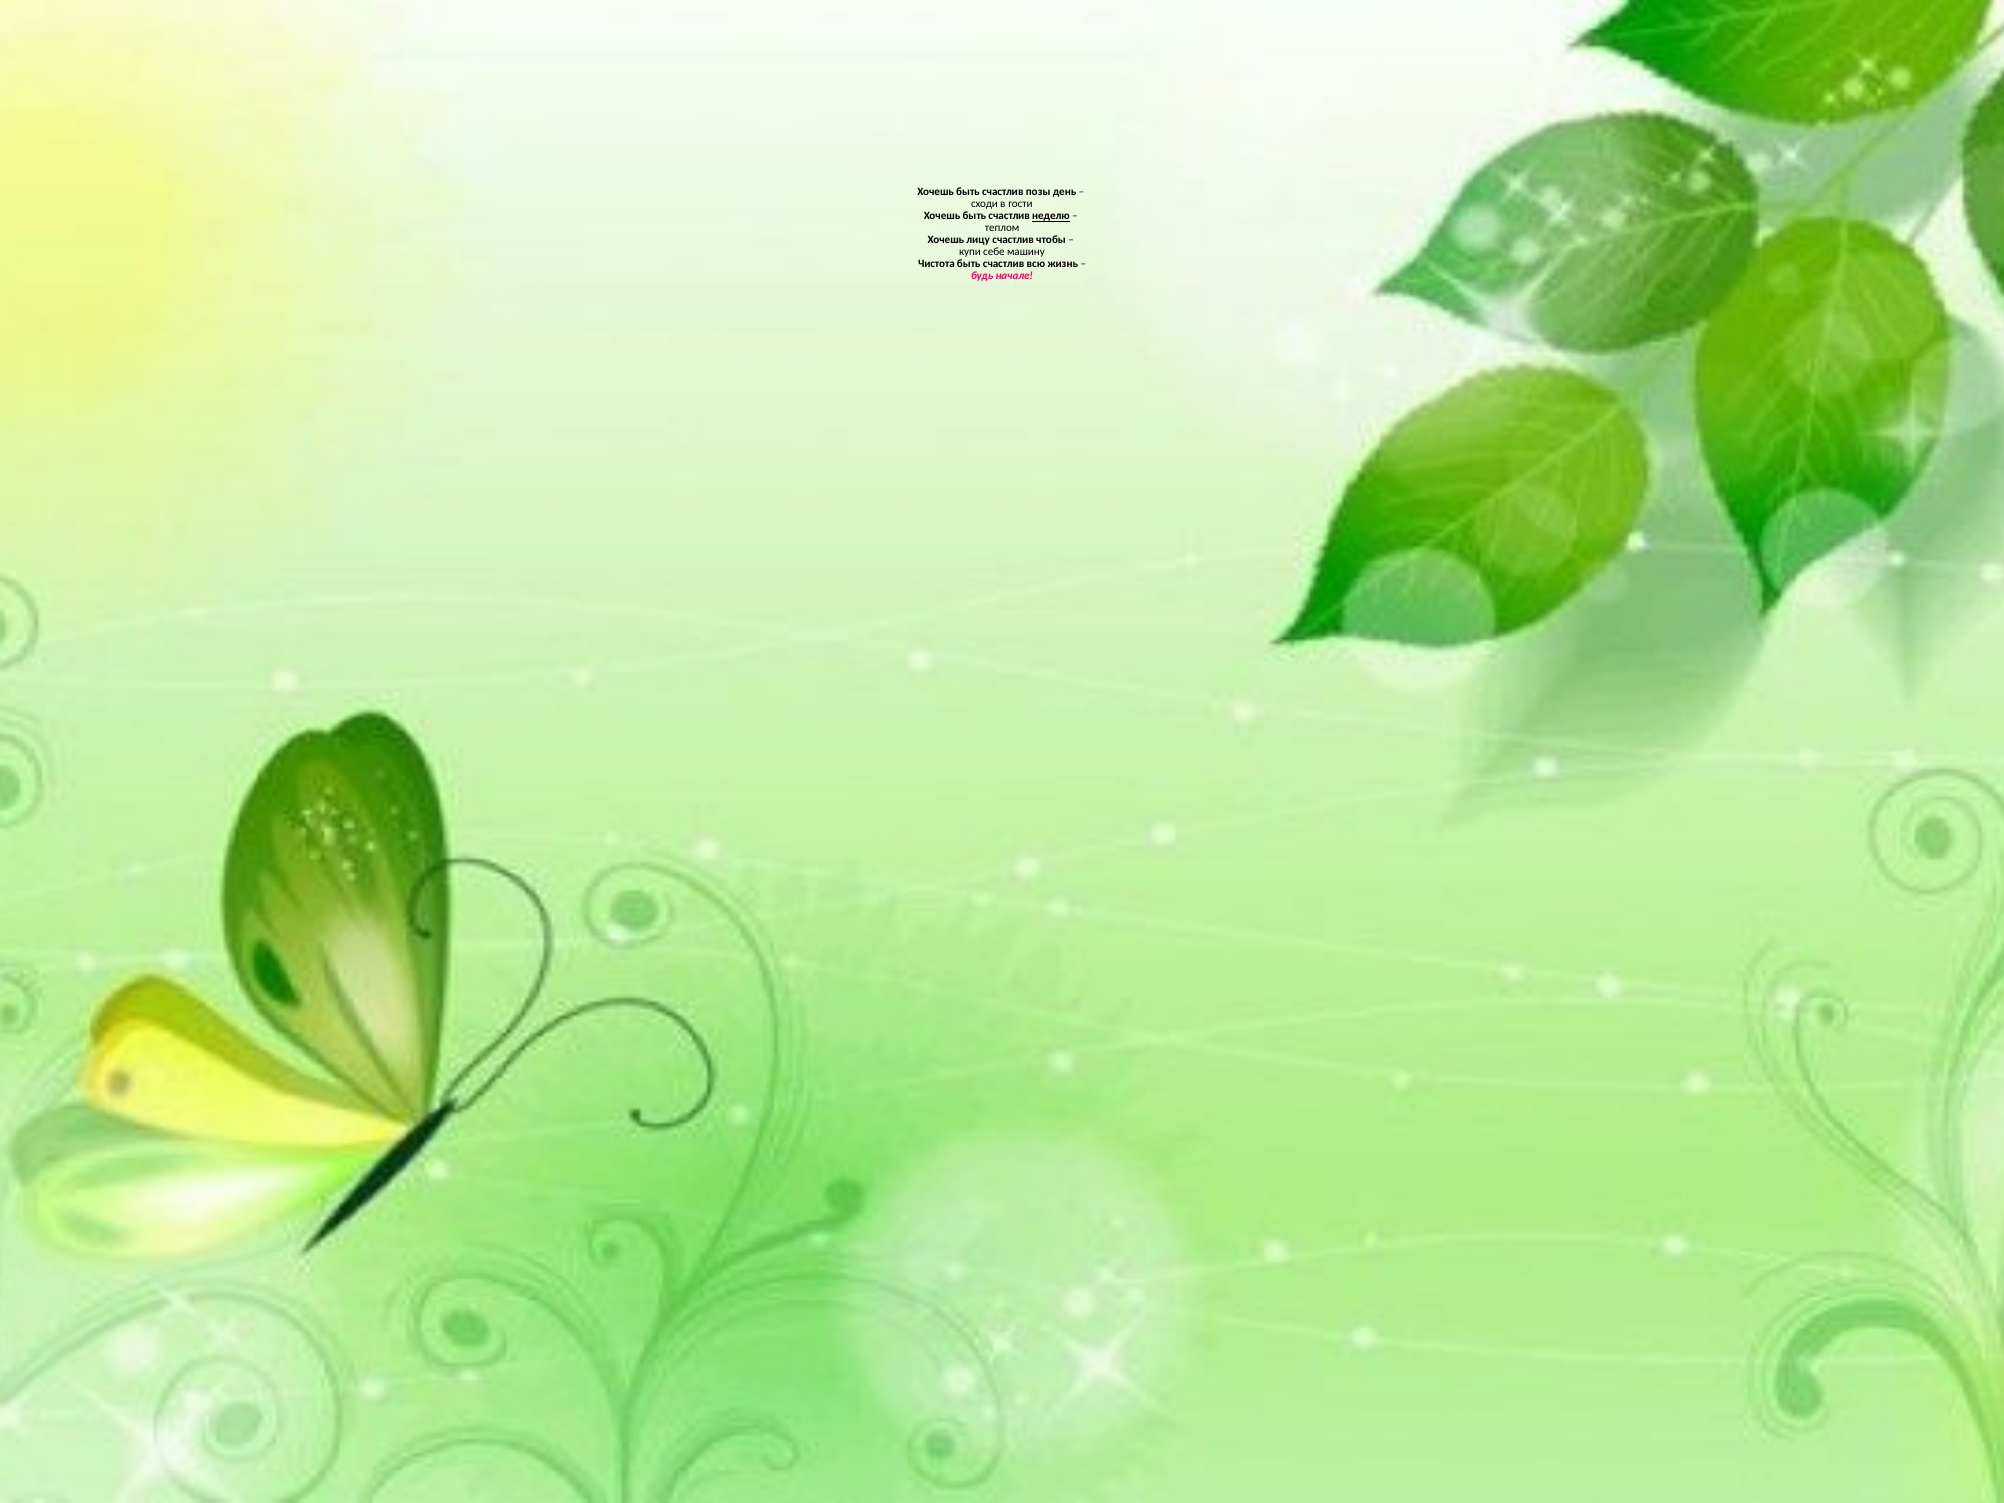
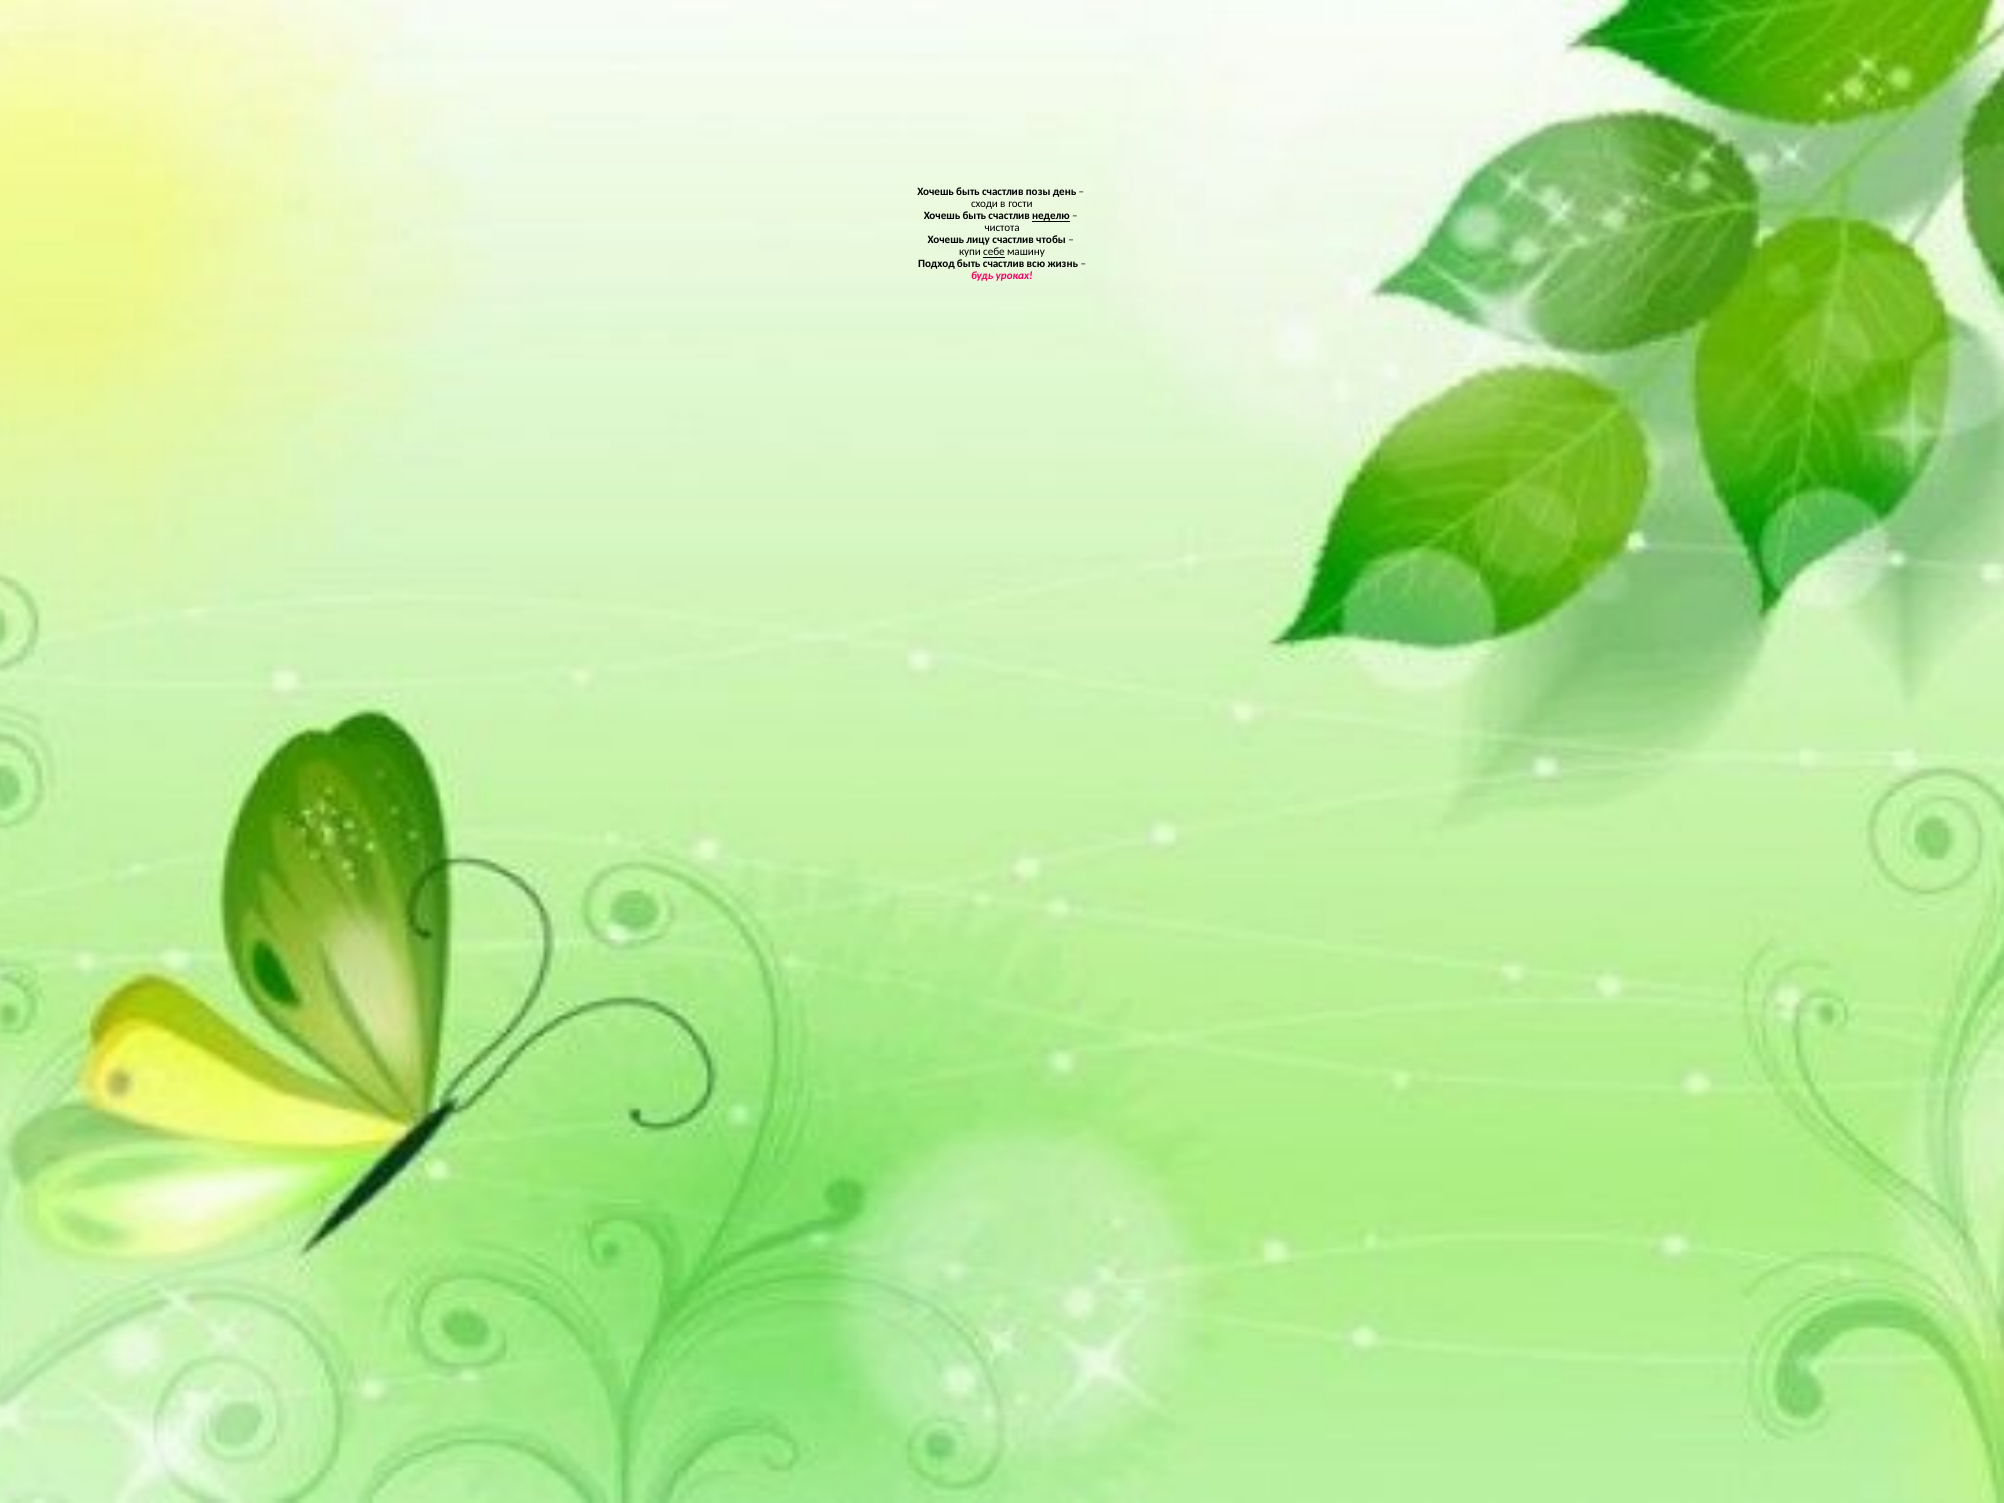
теплом: теплом -> чистота
себе underline: none -> present
Чистота: Чистота -> Подход
начале: начале -> уроках
